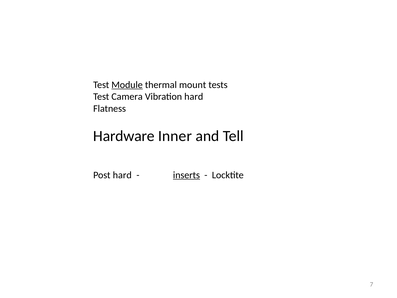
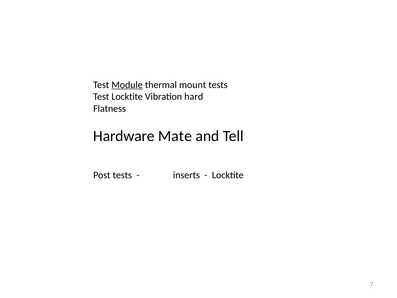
Test Camera: Camera -> Locktite
Inner: Inner -> Mate
Post hard: hard -> tests
inserts underline: present -> none
